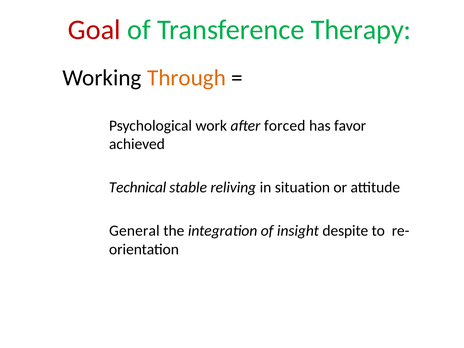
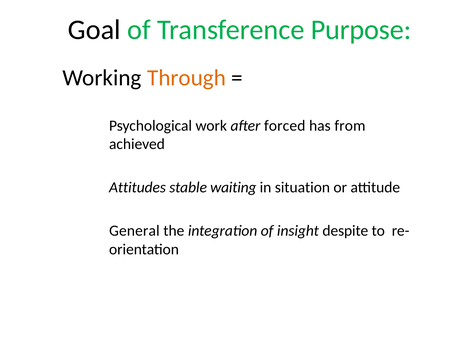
Goal colour: red -> black
Therapy: Therapy -> Purpose
favor: favor -> from
Technical: Technical -> Attitudes
reliving: reliving -> waiting
